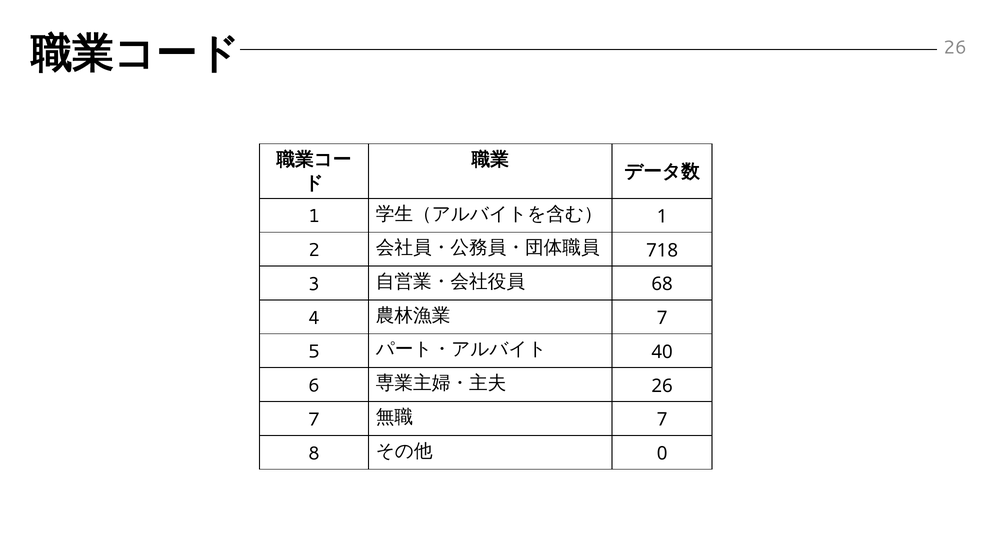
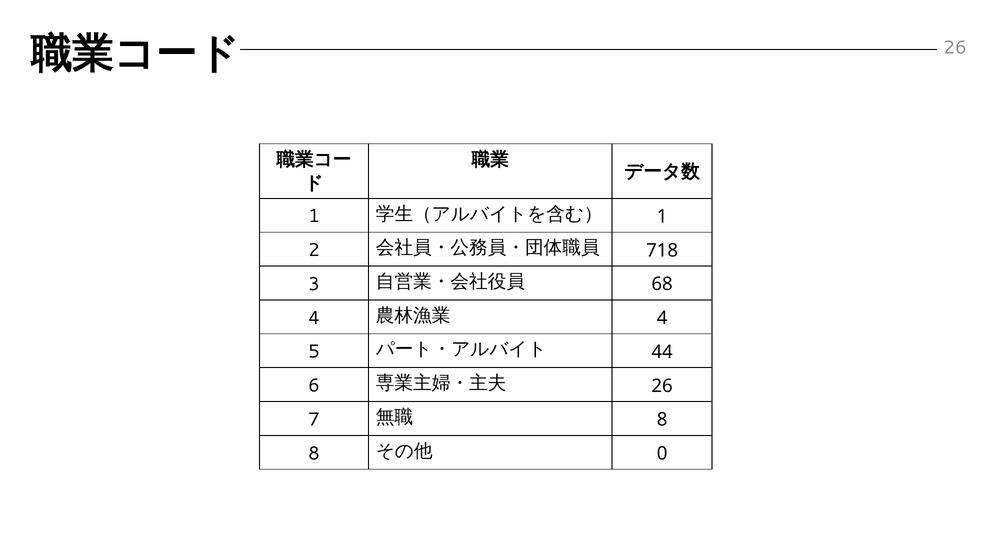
7 at (662, 318): 7 -> 4
40: 40 -> 44
7 at (662, 419): 7 -> 8
